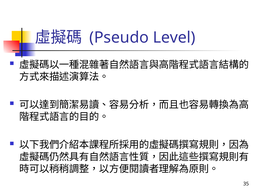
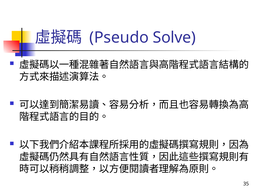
Level: Level -> Solve
